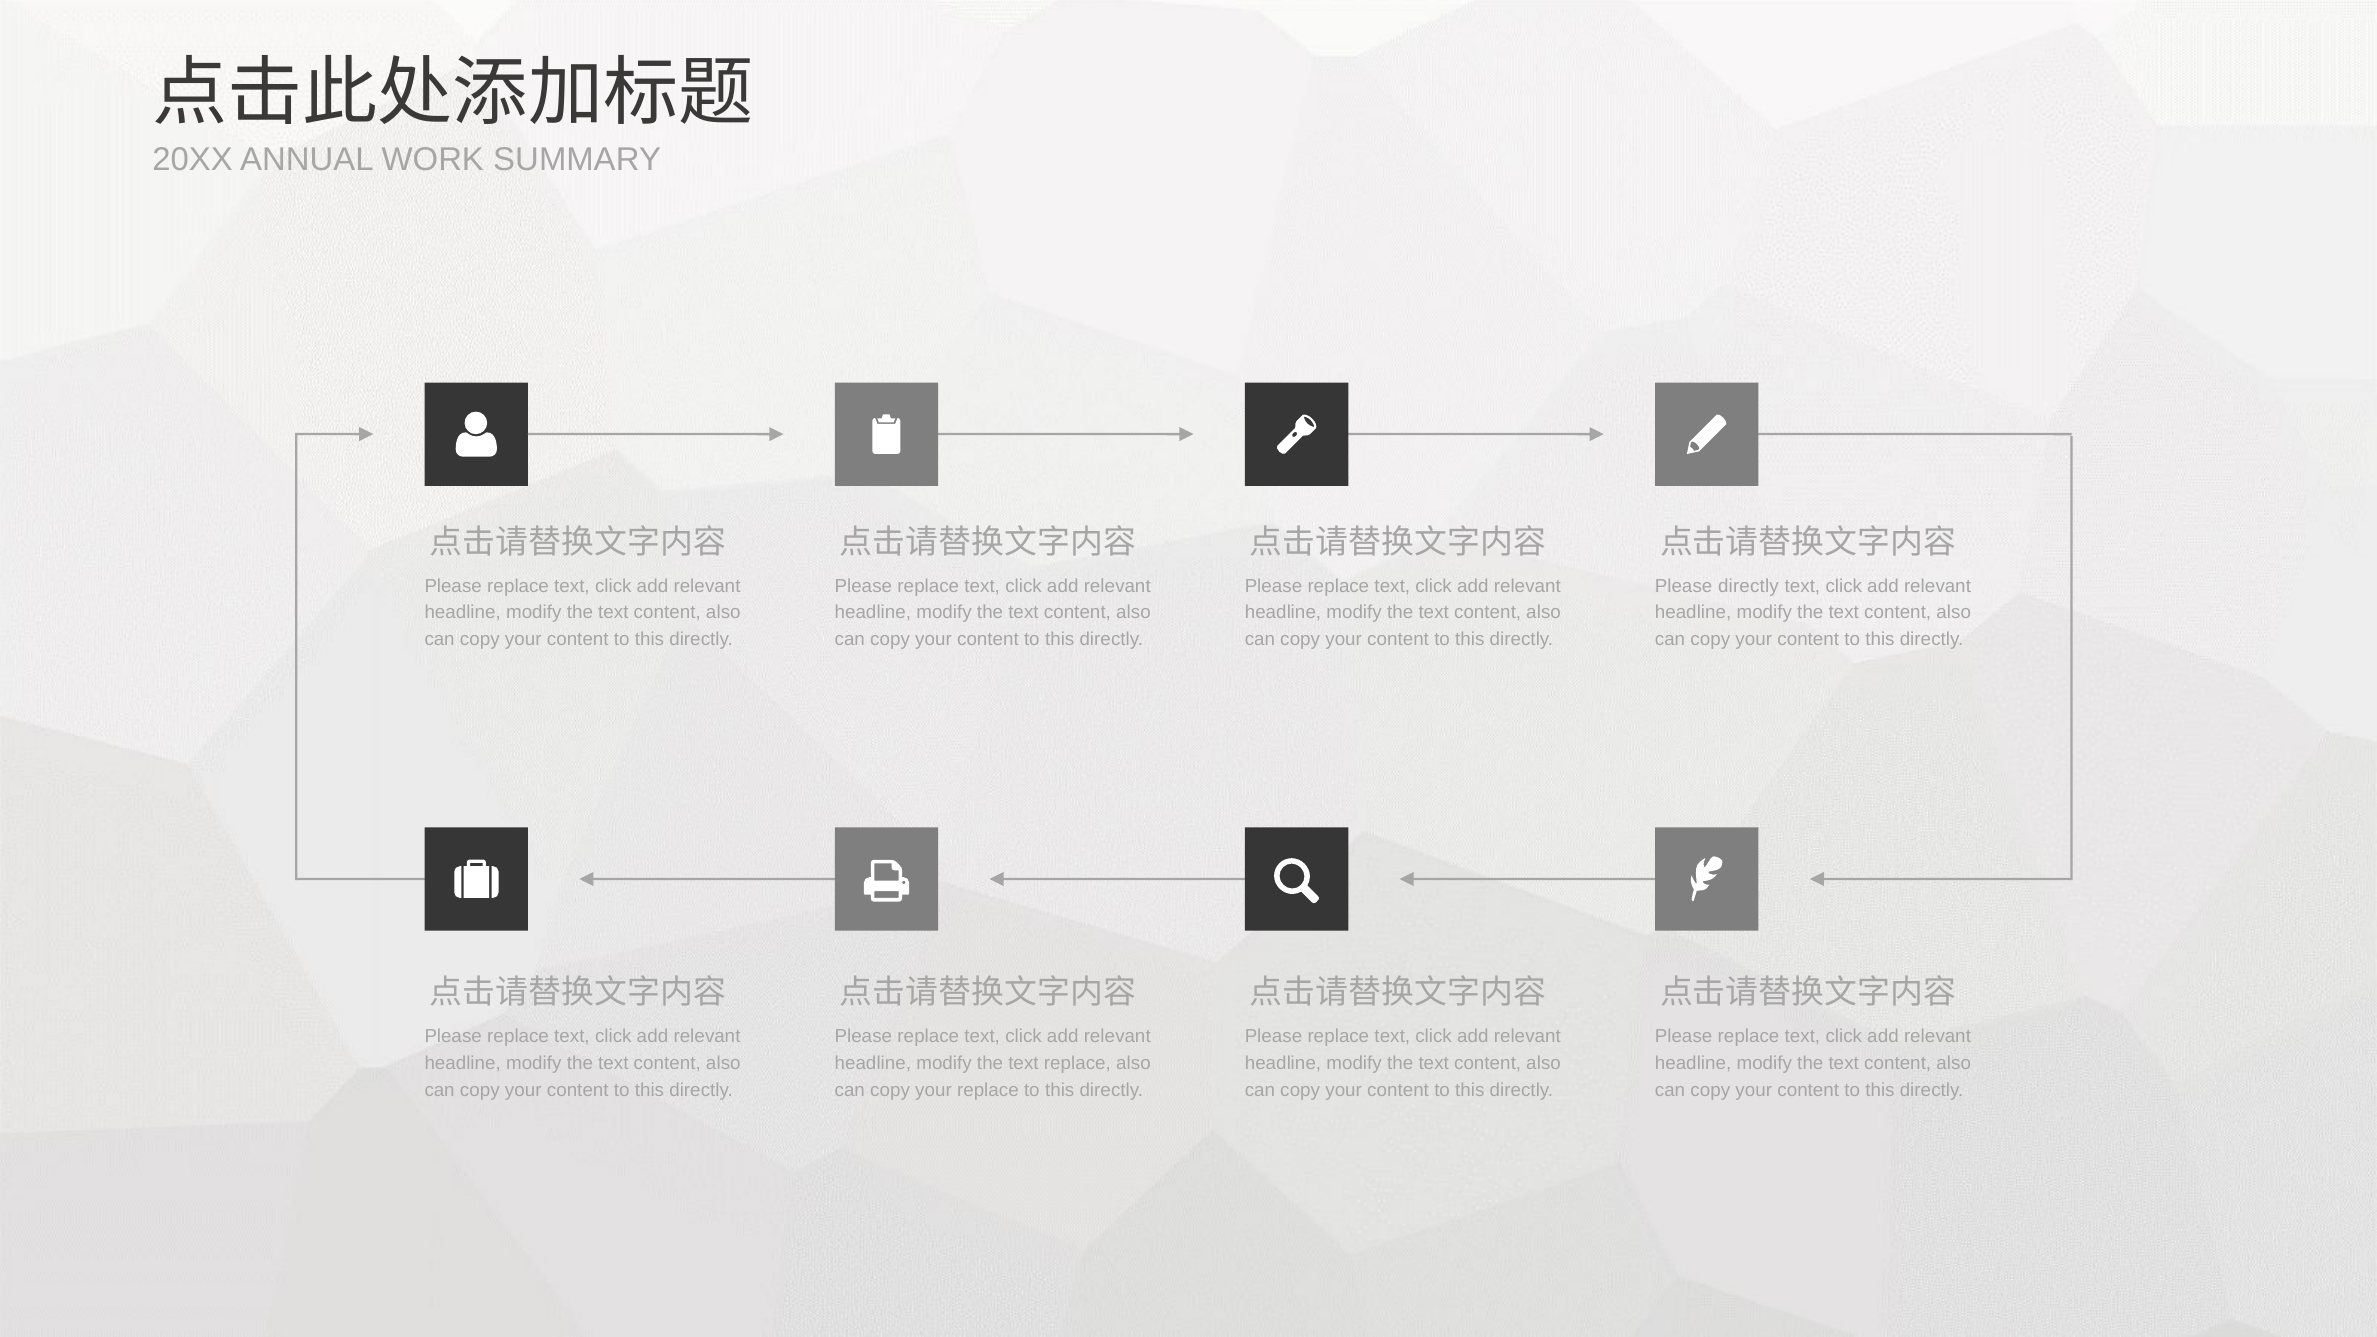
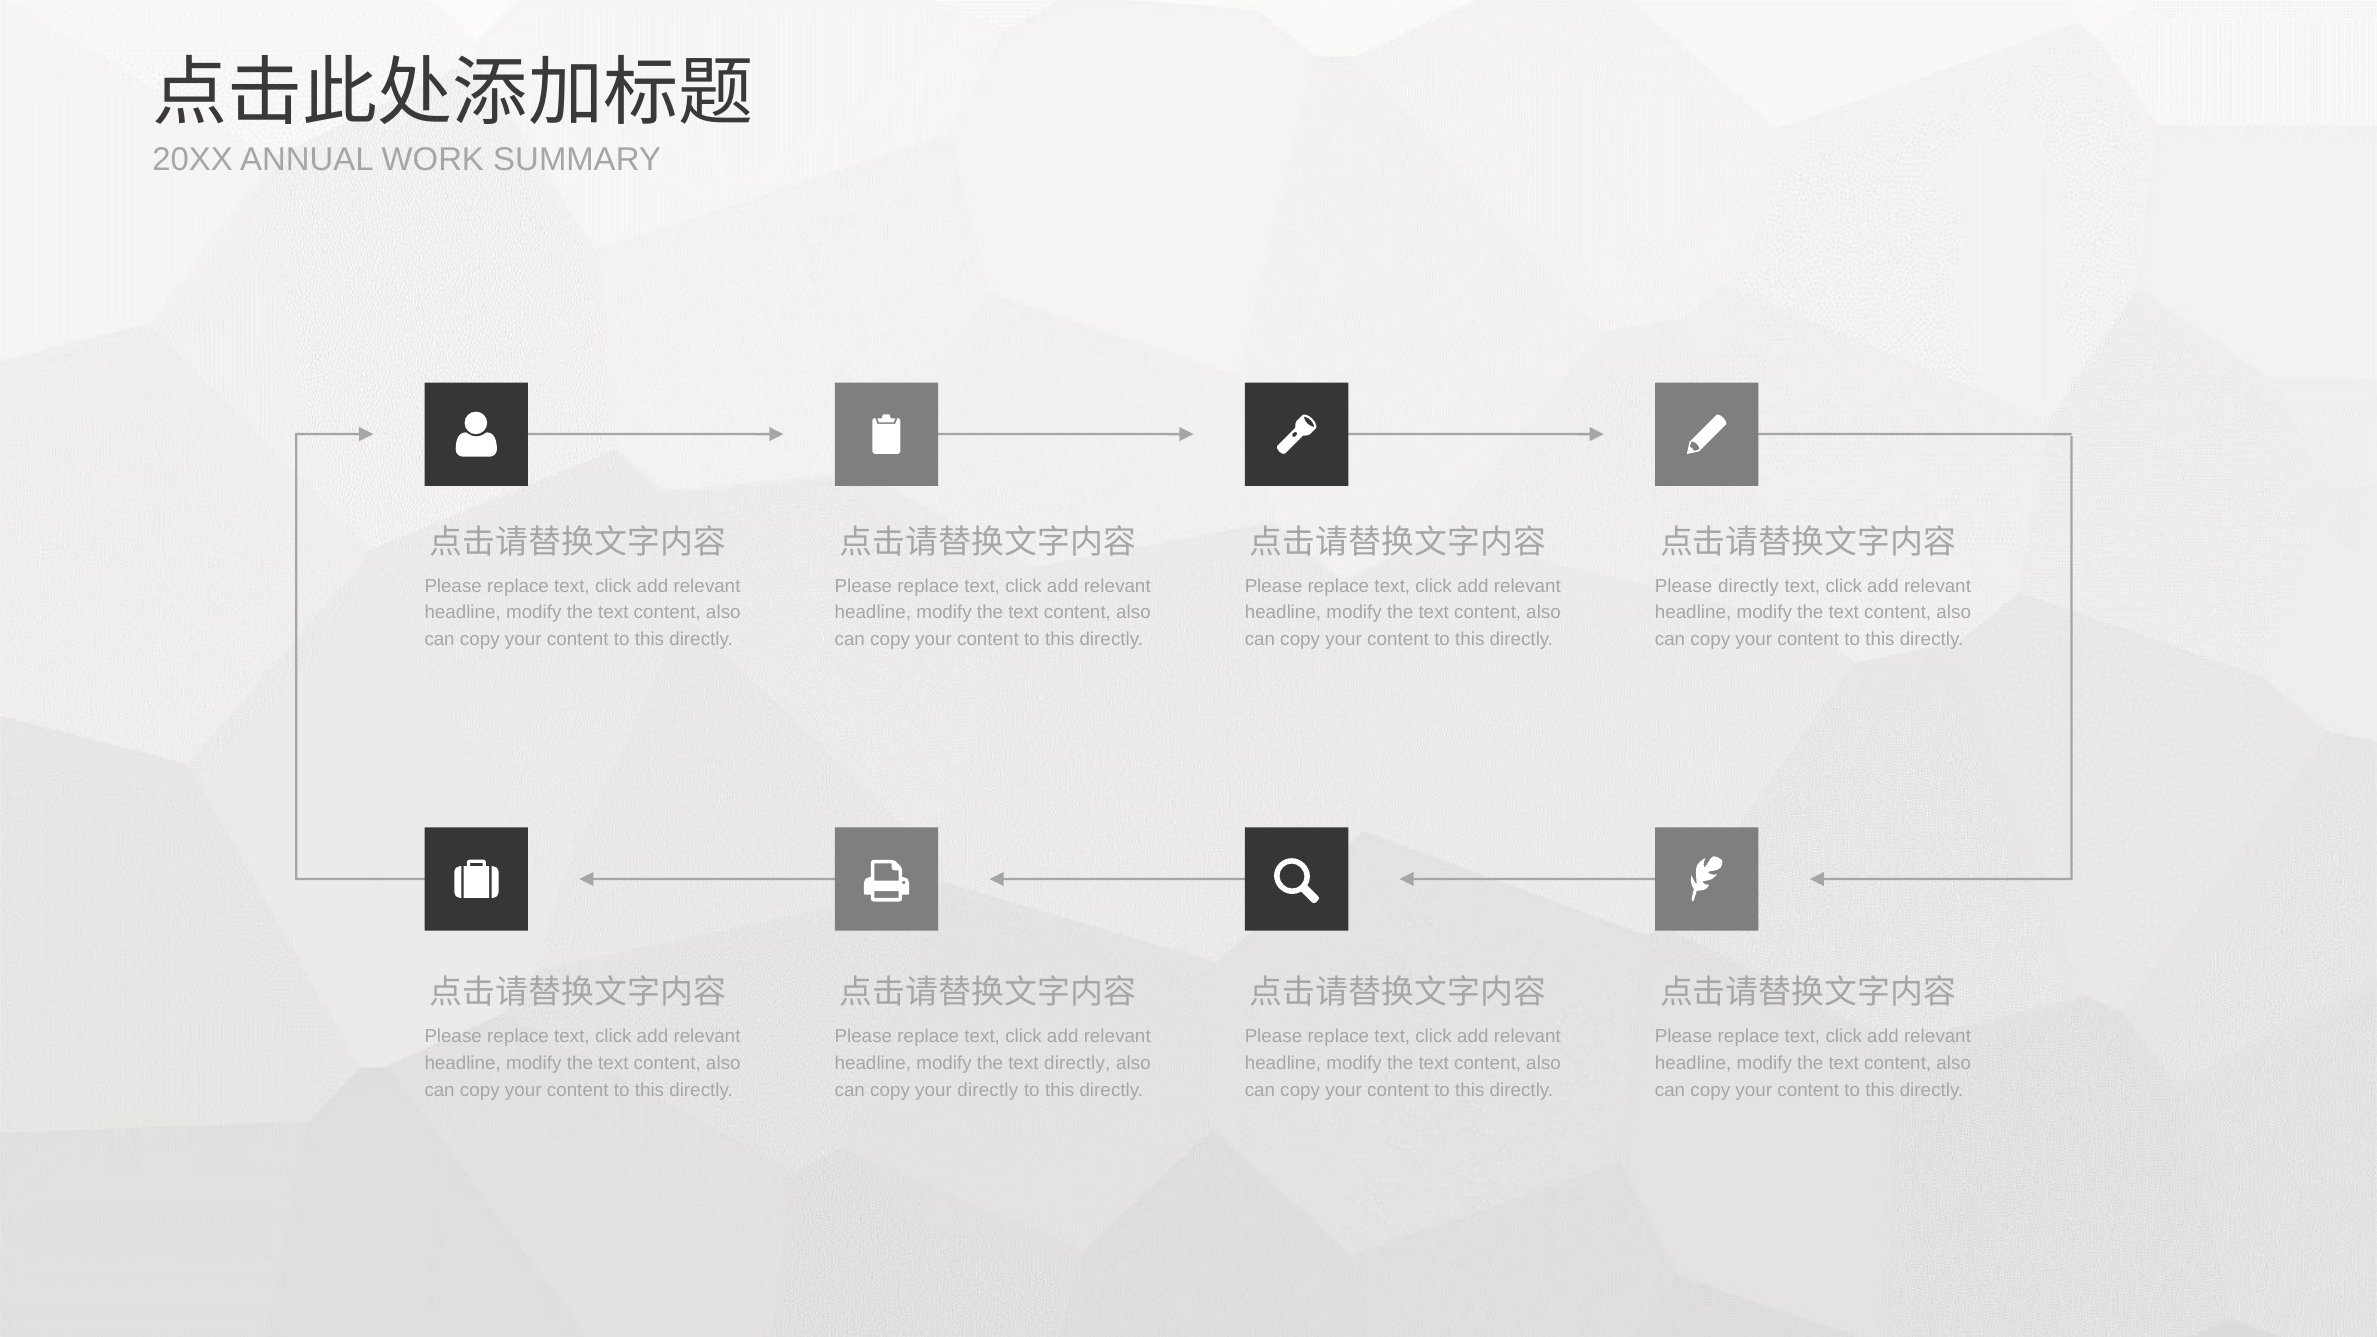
text replace: replace -> directly
your replace: replace -> directly
